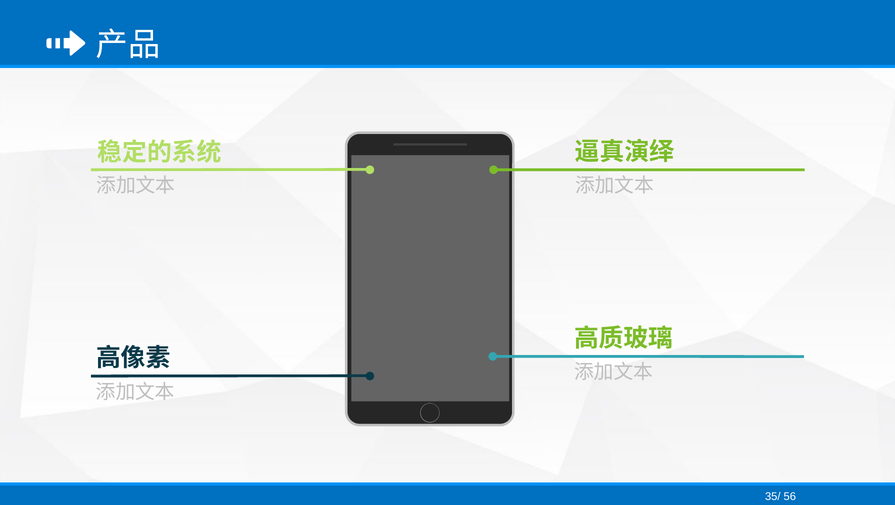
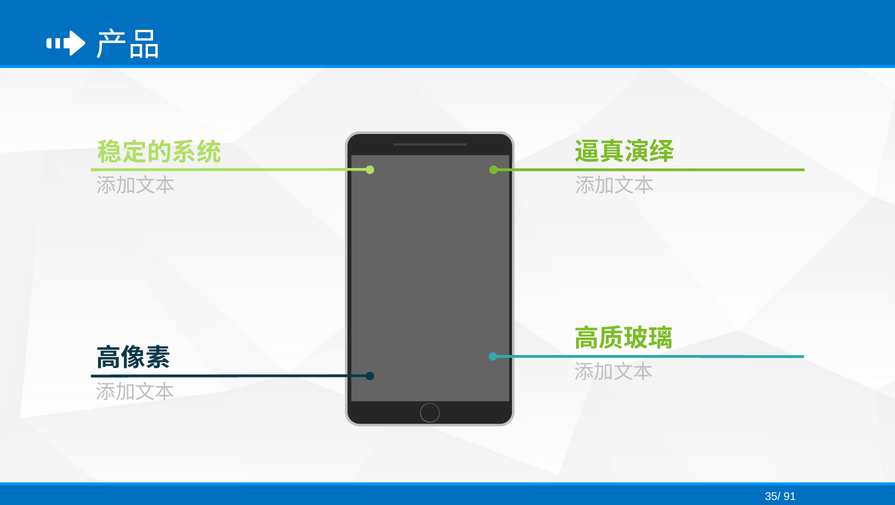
56: 56 -> 91
